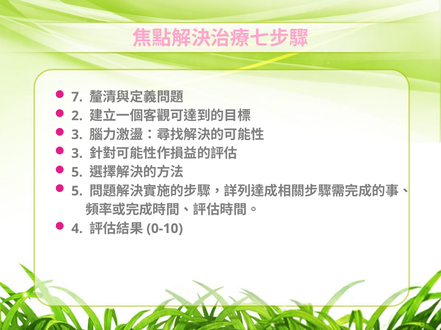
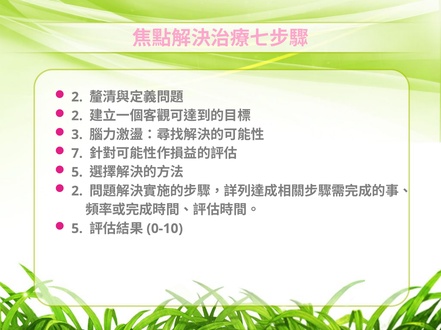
7 at (77, 97): 7 -> 2
3 at (77, 154): 3 -> 7
5 at (77, 191): 5 -> 2
4 at (77, 229): 4 -> 5
